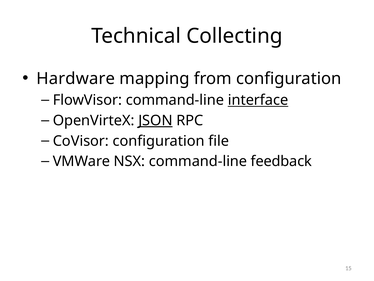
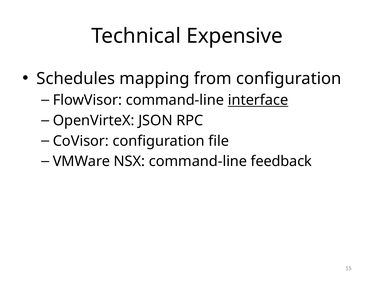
Collecting: Collecting -> Expensive
Hardware: Hardware -> Schedules
JSON underline: present -> none
